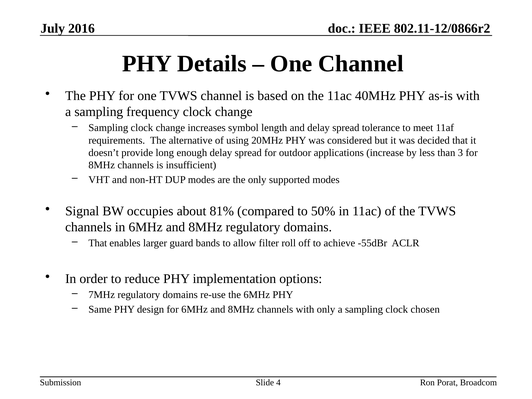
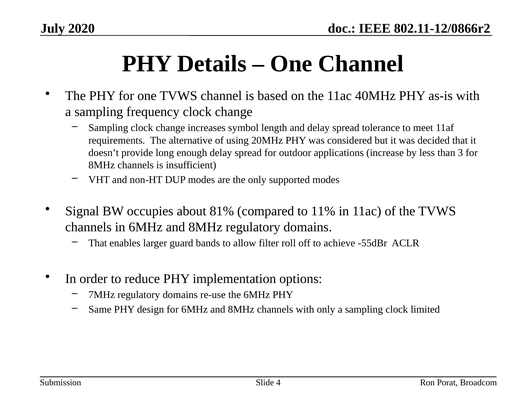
2016: 2016 -> 2020
50%: 50% -> 11%
chosen: chosen -> limited
